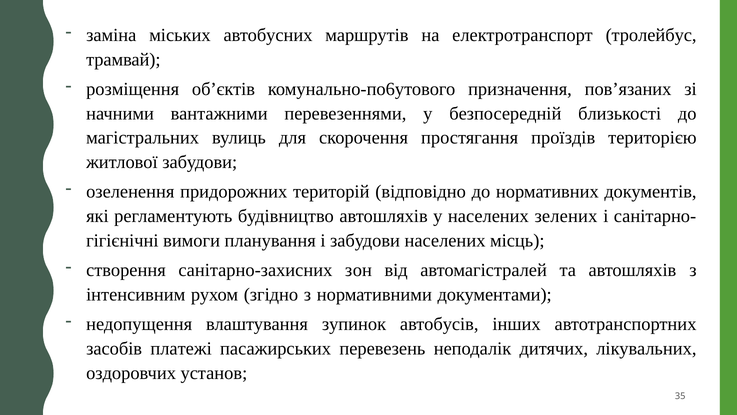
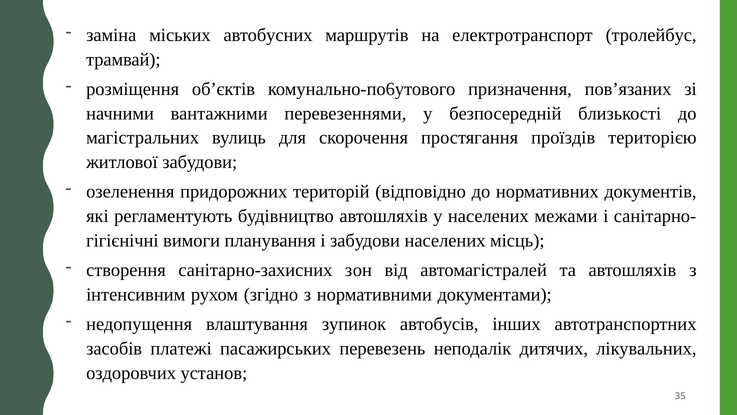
зелених: зелених -> межами
